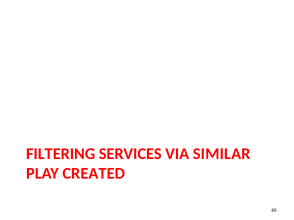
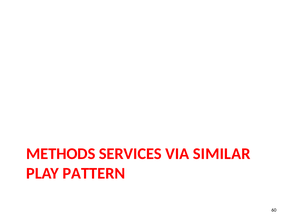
FILTERING: FILTERING -> METHODS
CREATED: CREATED -> PATTERN
